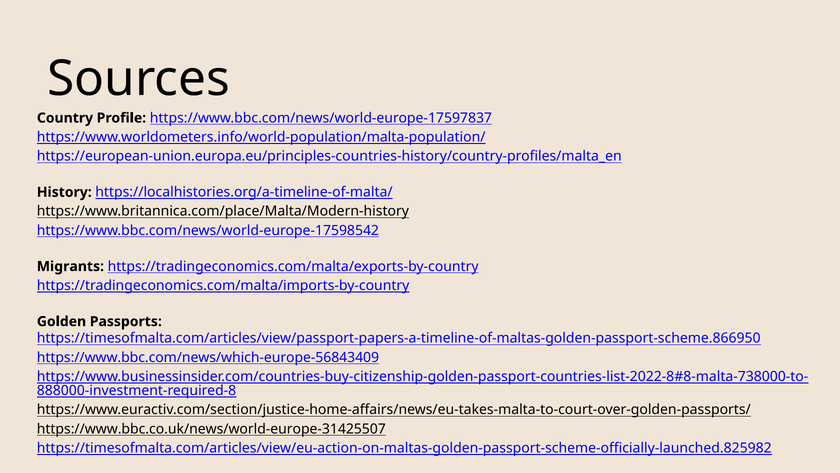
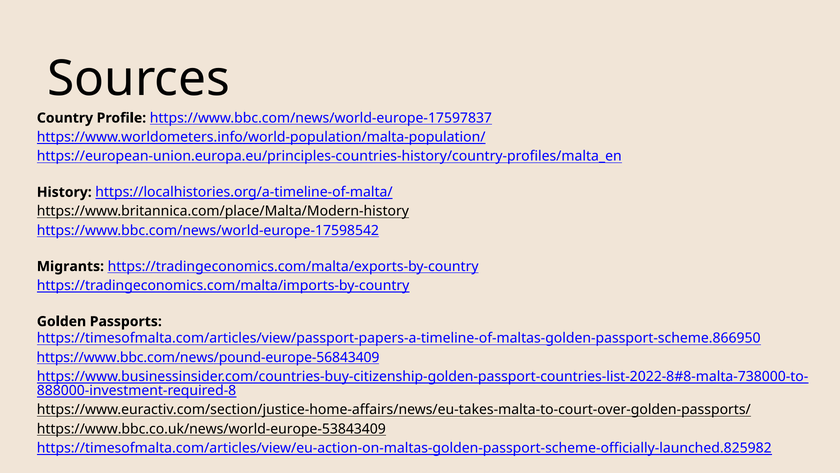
https://www.bbc.com/news/which-europe-56843409: https://www.bbc.com/news/which-europe-56843409 -> https://www.bbc.com/news/pound-europe-56843409
https://www.bbc.co.uk/news/world-europe-31425507: https://www.bbc.co.uk/news/world-europe-31425507 -> https://www.bbc.co.uk/news/world-europe-53843409
